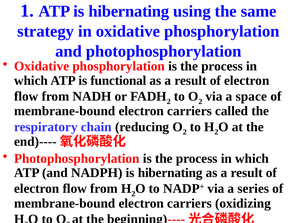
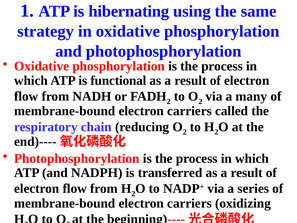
space: space -> many
NADPH is hibernating: hibernating -> transferred
